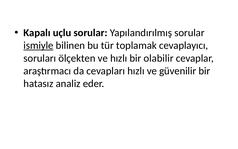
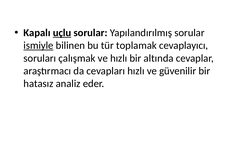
uçlu underline: none -> present
ölçekten: ölçekten -> çalışmak
olabilir: olabilir -> altında
